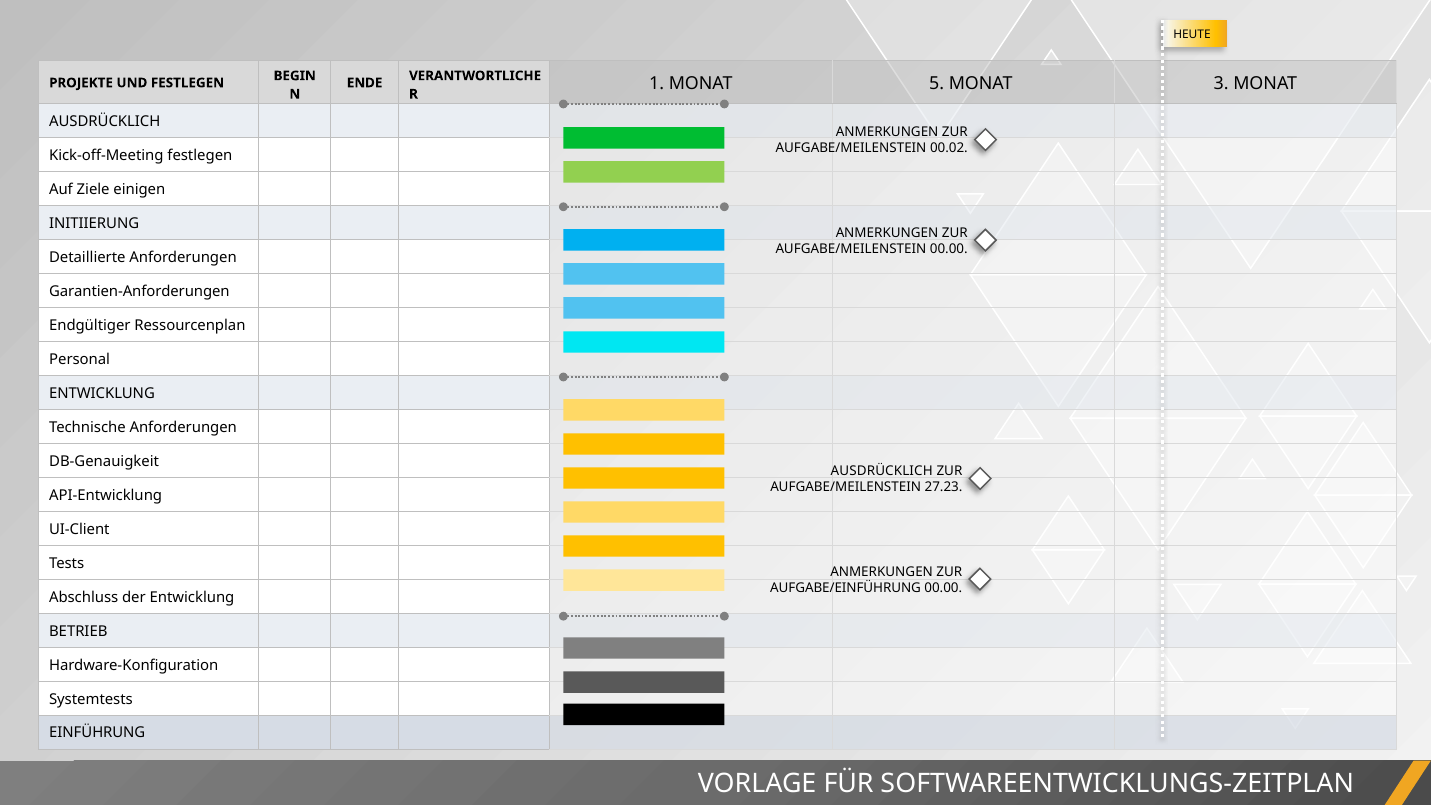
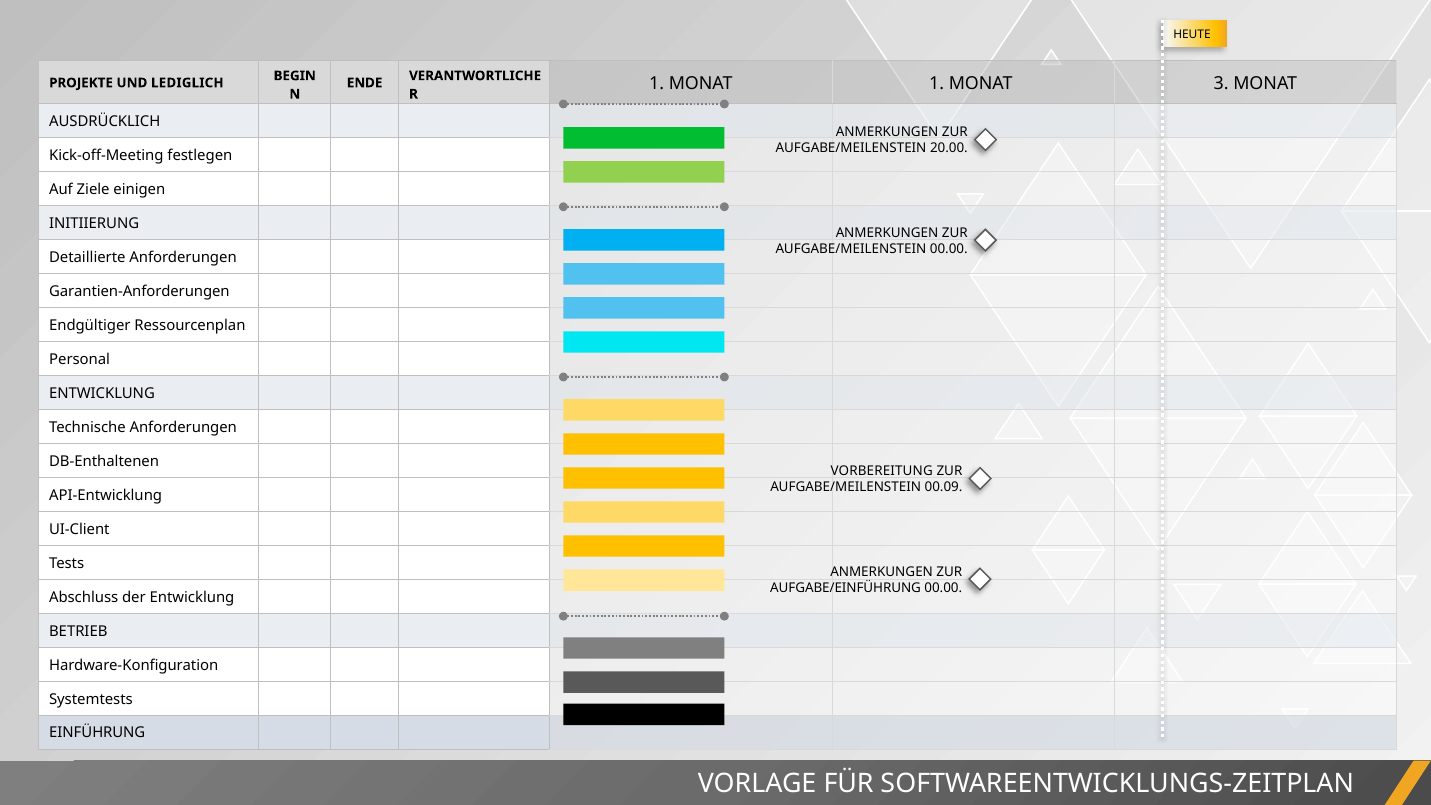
MONAT 5: 5 -> 1
UND FESTLEGEN: FESTLEGEN -> LEDIGLICH
00.02: 00.02 -> 20.00
DB-Genauigkeit: DB-Genauigkeit -> DB-Enthaltenen
AUSDRÜCKLICH at (882, 471): AUSDRÜCKLICH -> VORBEREITUNG
27.23: 27.23 -> 00.09
